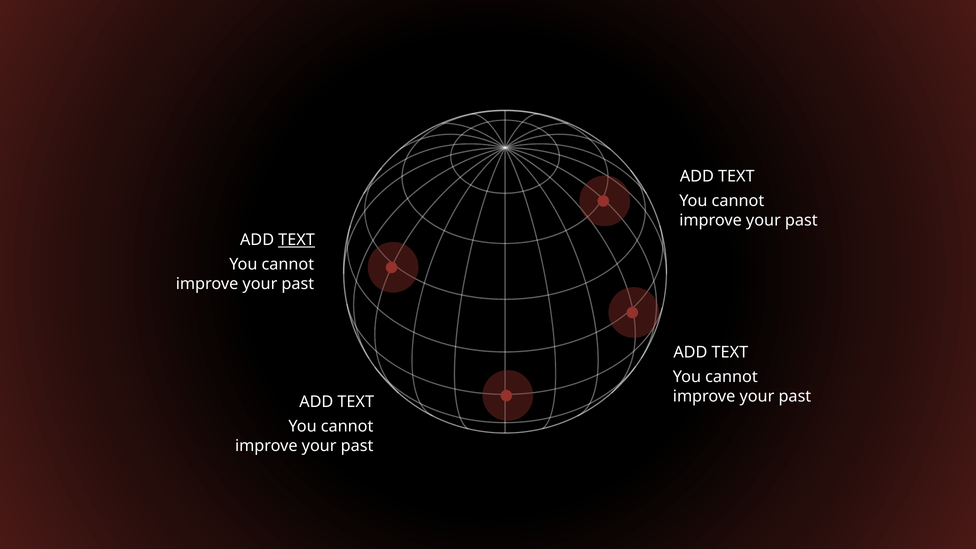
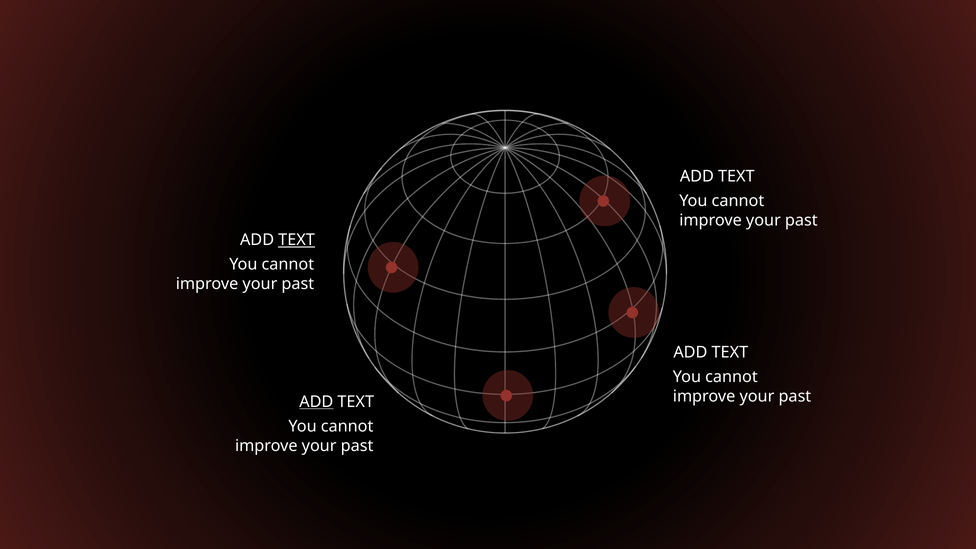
ADD at (316, 402) underline: none -> present
